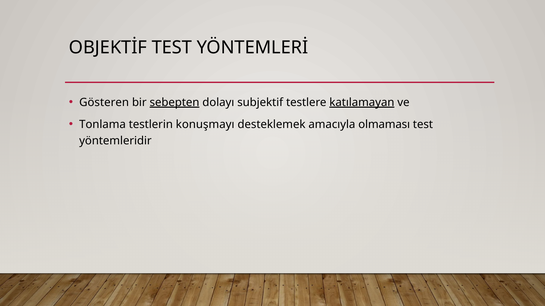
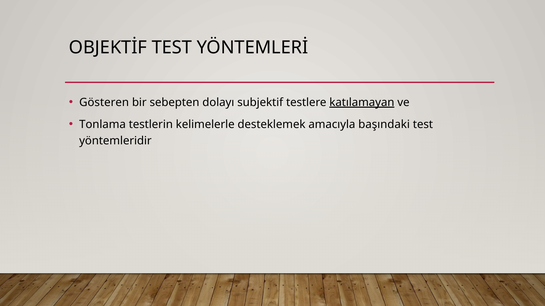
sebepten underline: present -> none
konuşmayı: konuşmayı -> kelimelerle
olmaması: olmaması -> başındaki
